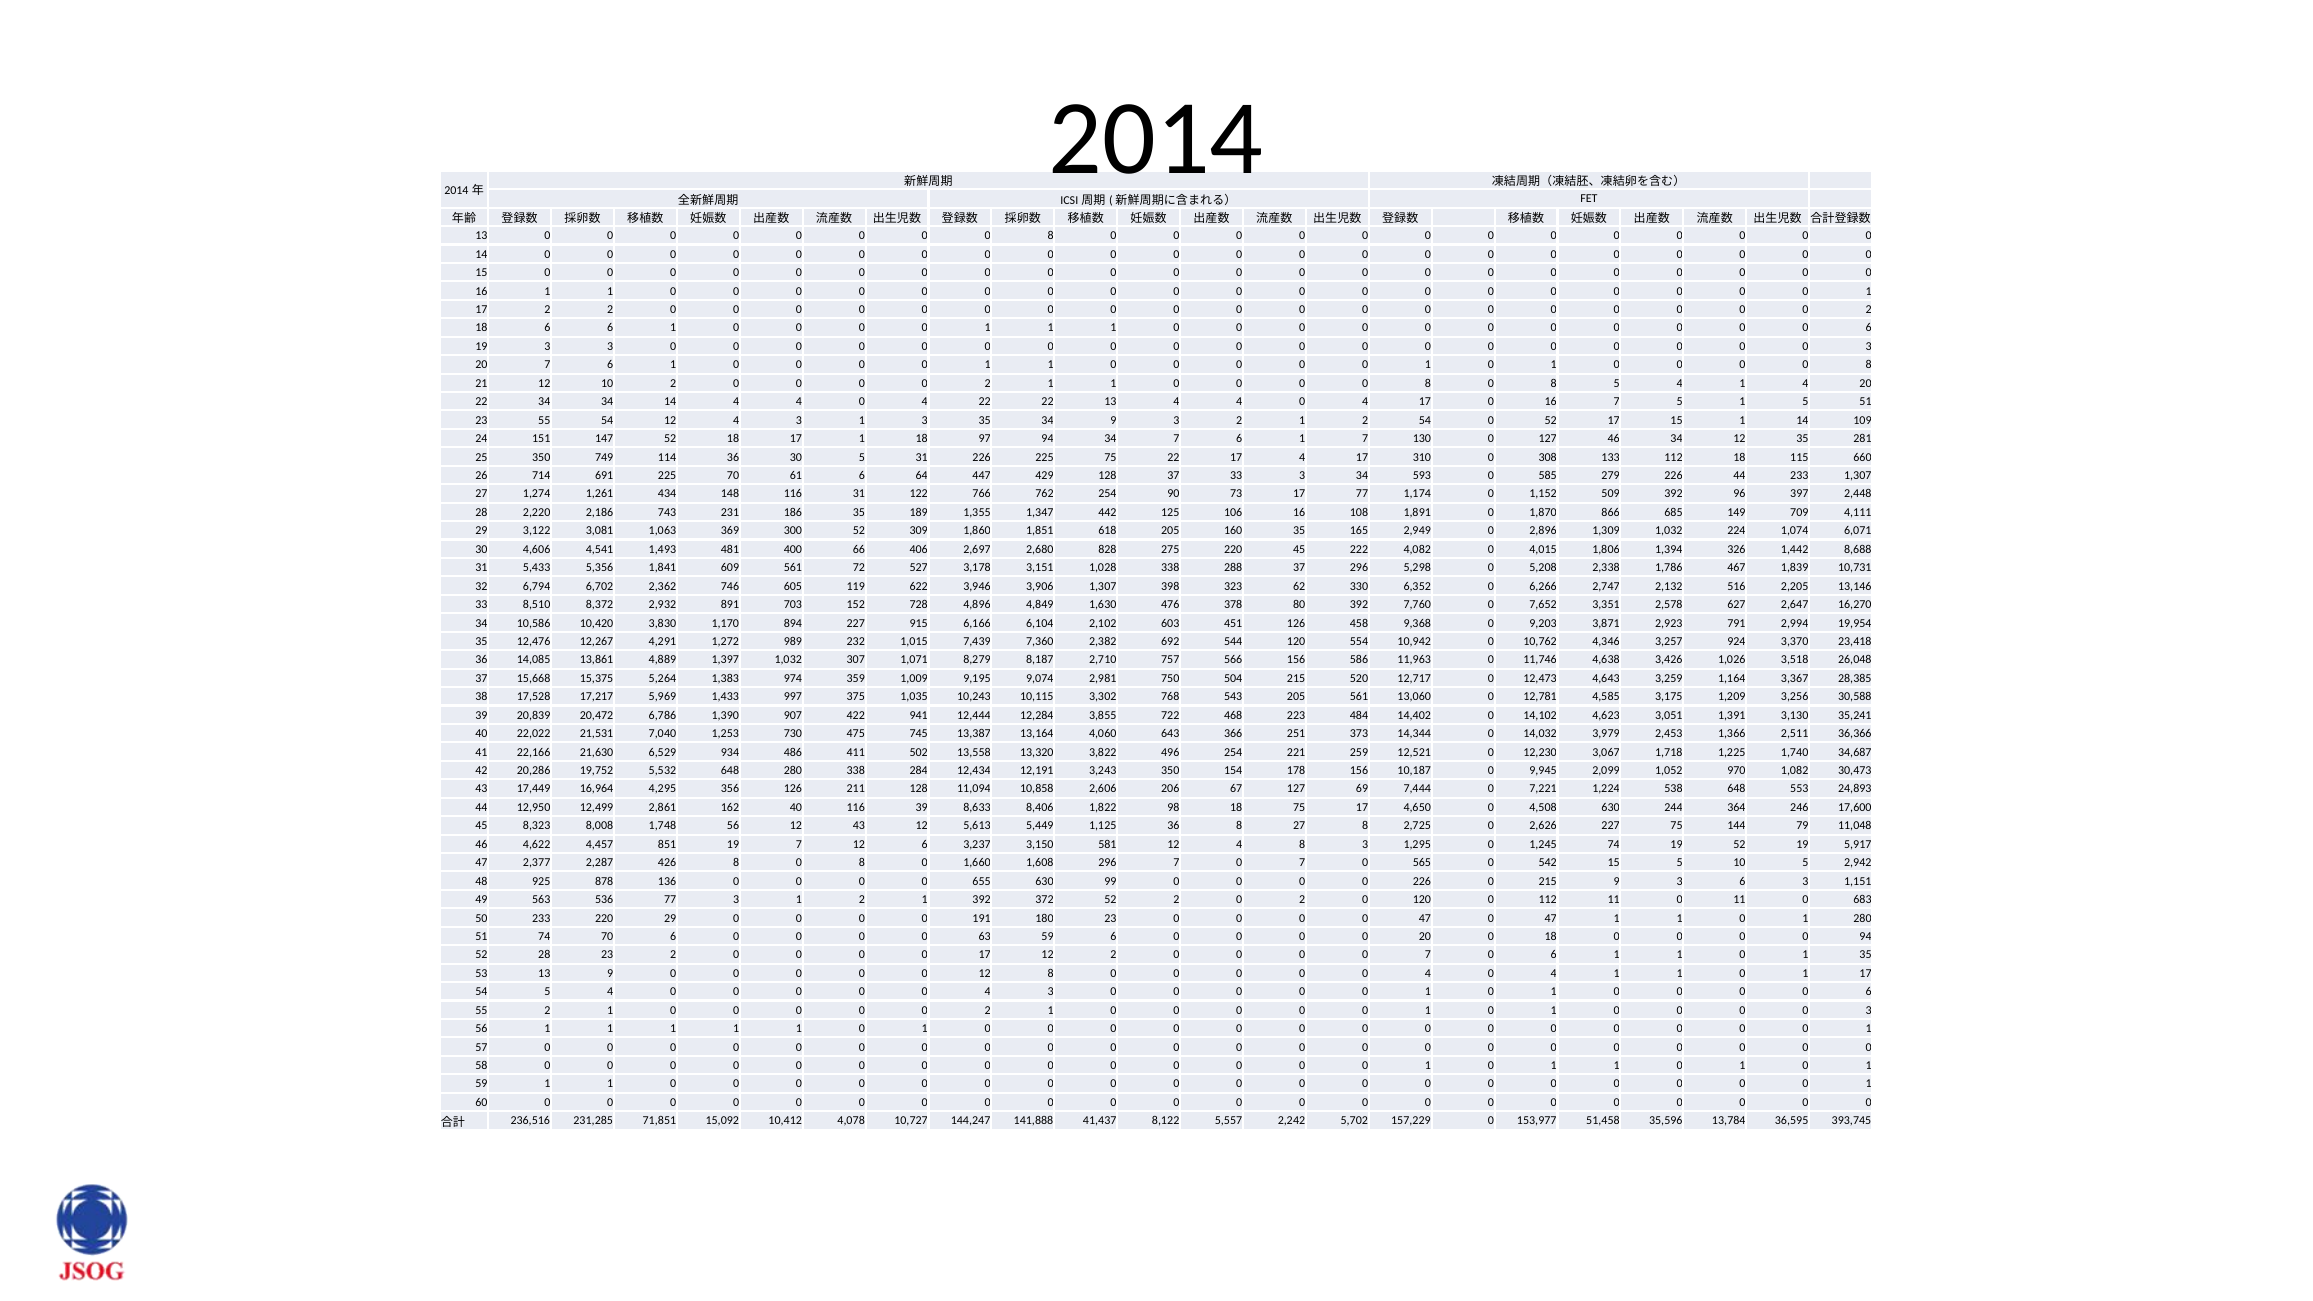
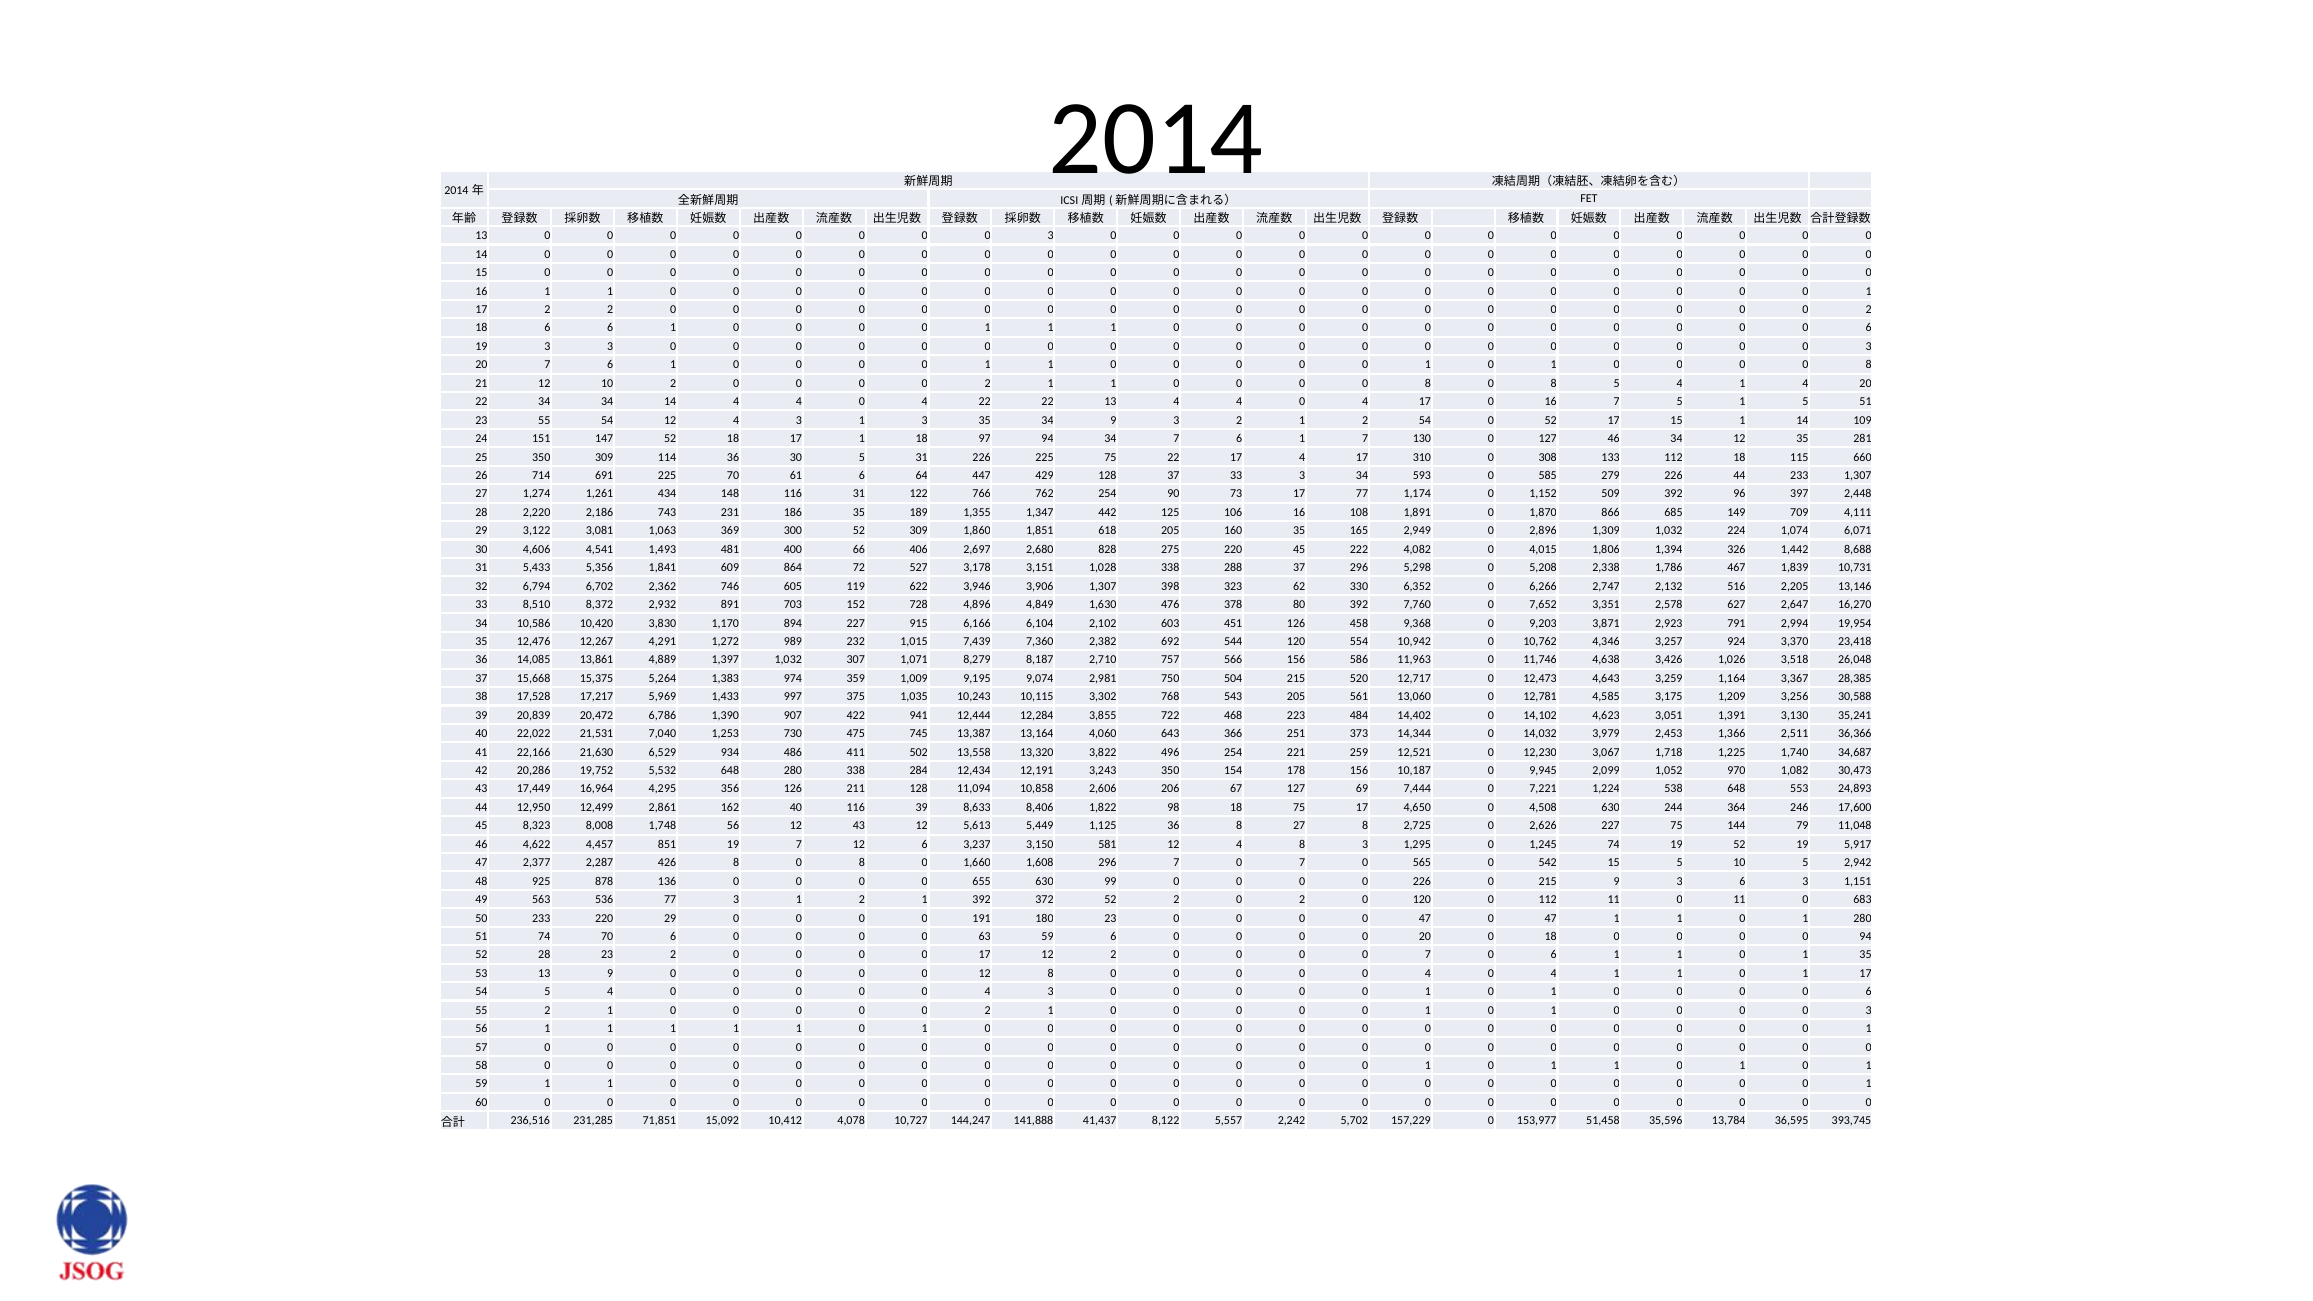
8 at (1051, 236): 8 -> 3
350 749: 749 -> 309
609 561: 561 -> 864
